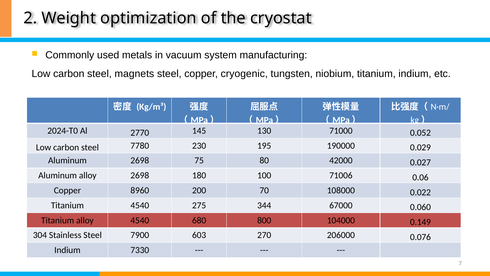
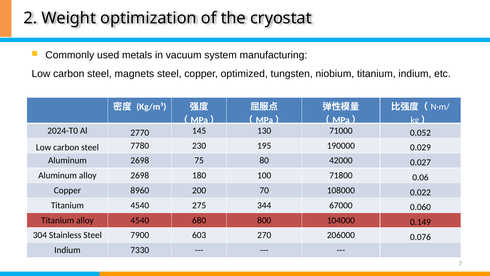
cryogenic: cryogenic -> optimized
71006: 71006 -> 71800
